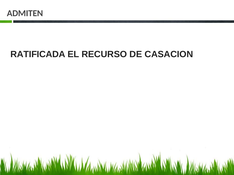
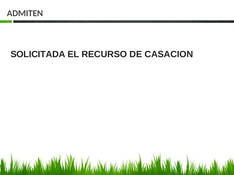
RATIFICADA: RATIFICADA -> SOLICITADA
